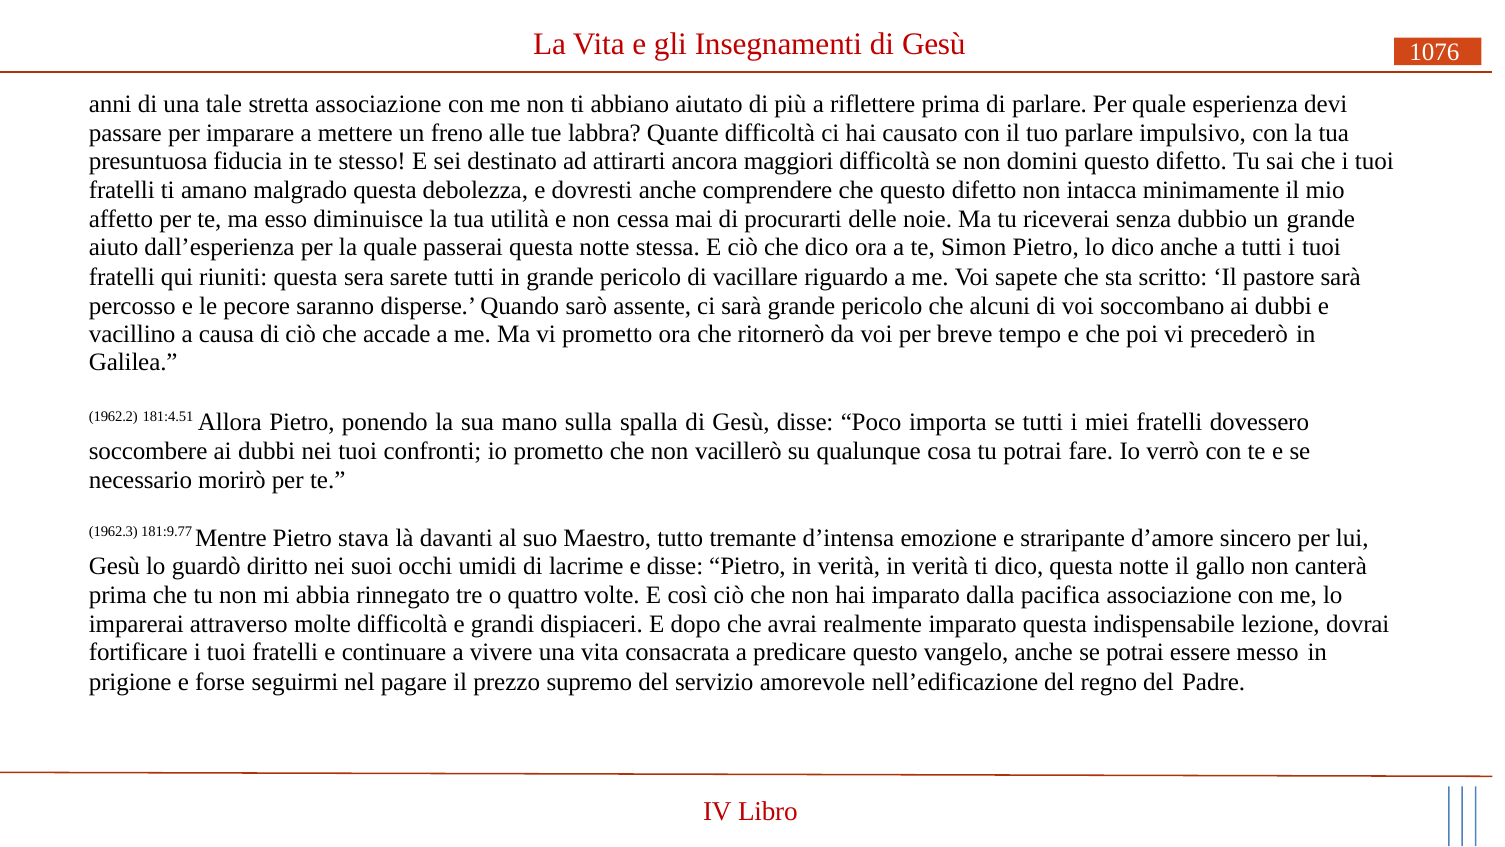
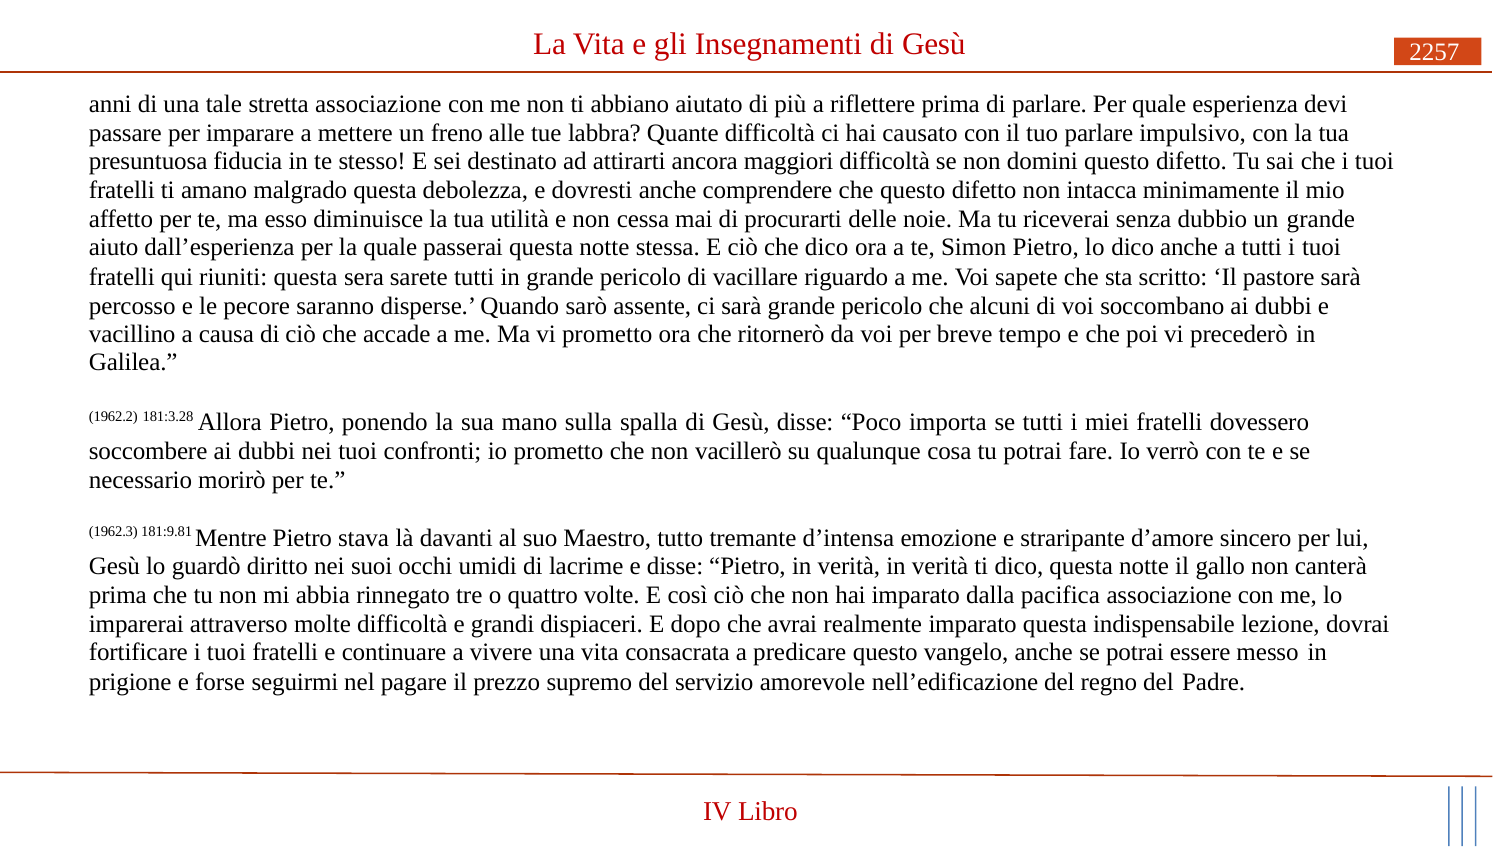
1076: 1076 -> 2257
181:4.51: 181:4.51 -> 181:3.28
181:9.77: 181:9.77 -> 181:9.81
